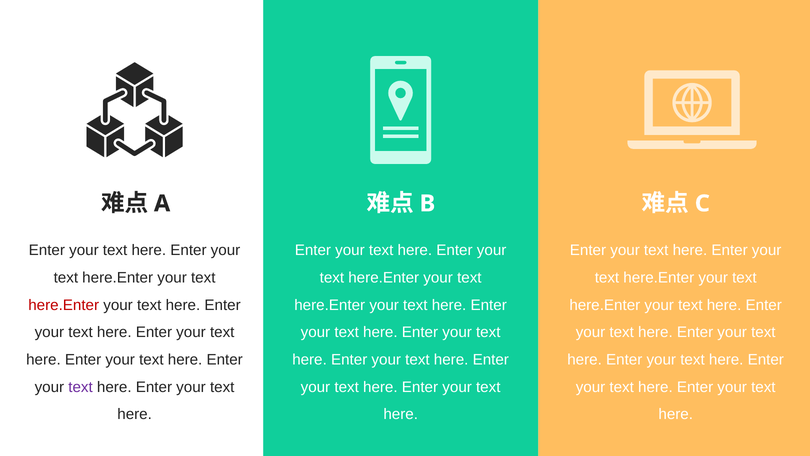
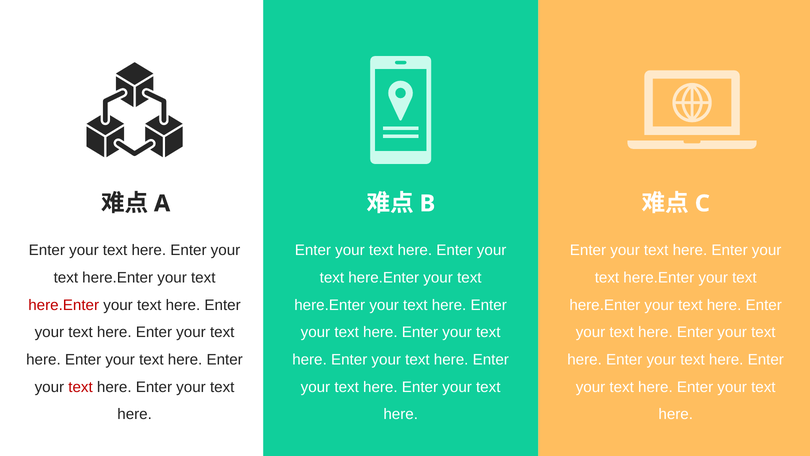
text at (81, 387) colour: purple -> red
